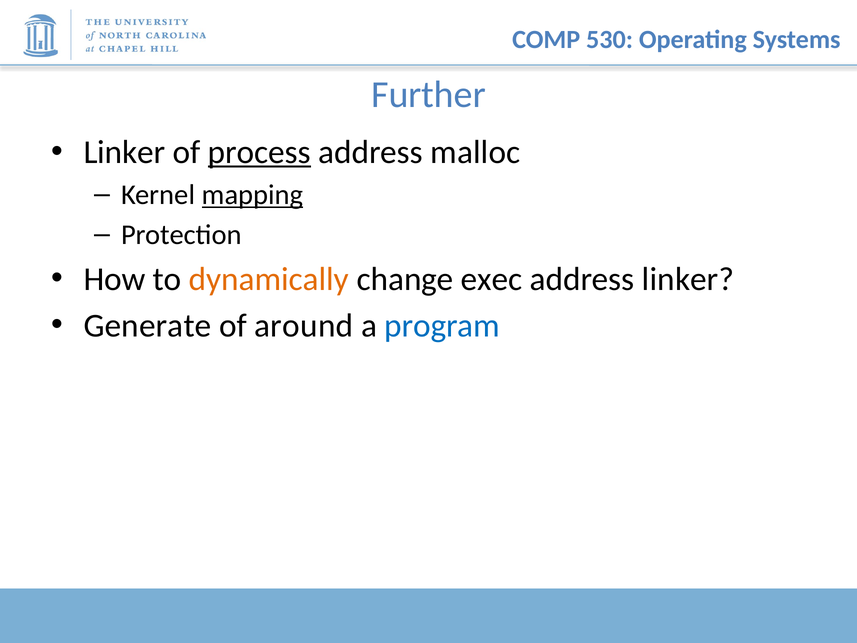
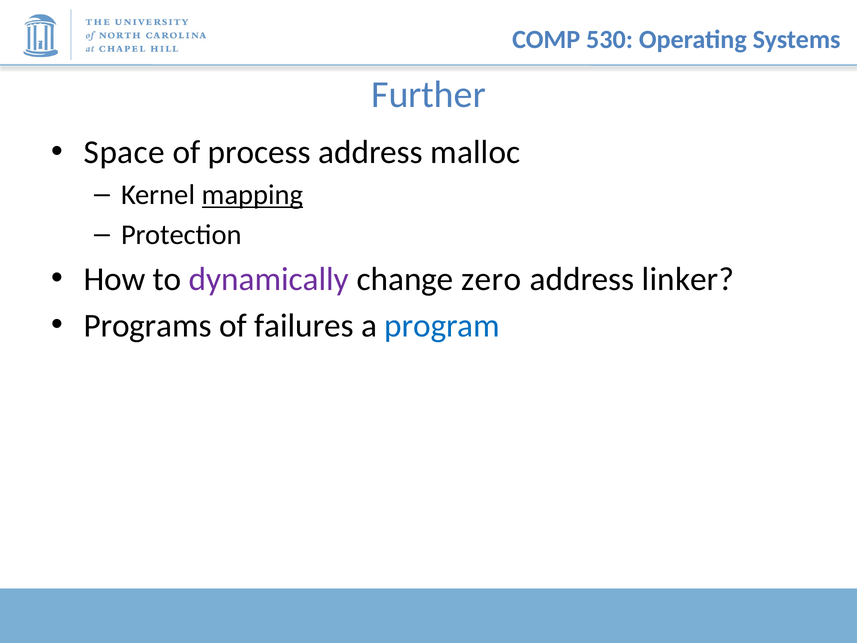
Linker at (124, 152): Linker -> Space
process underline: present -> none
dynamically colour: orange -> purple
exec: exec -> zero
Generate: Generate -> Programs
around: around -> failures
